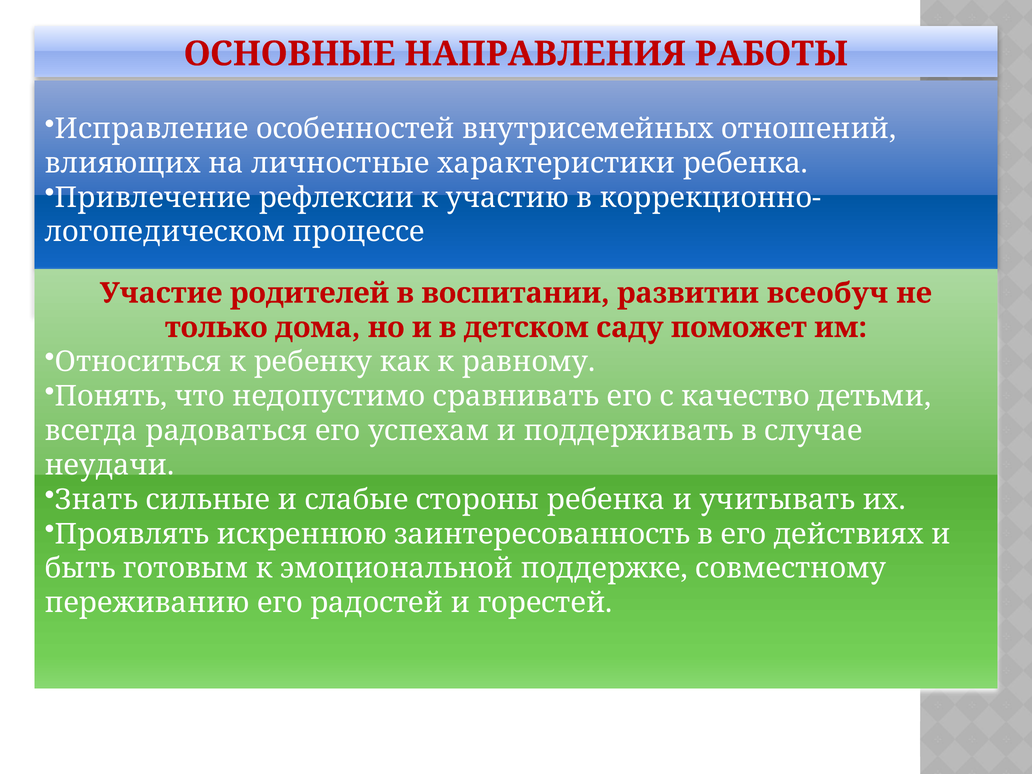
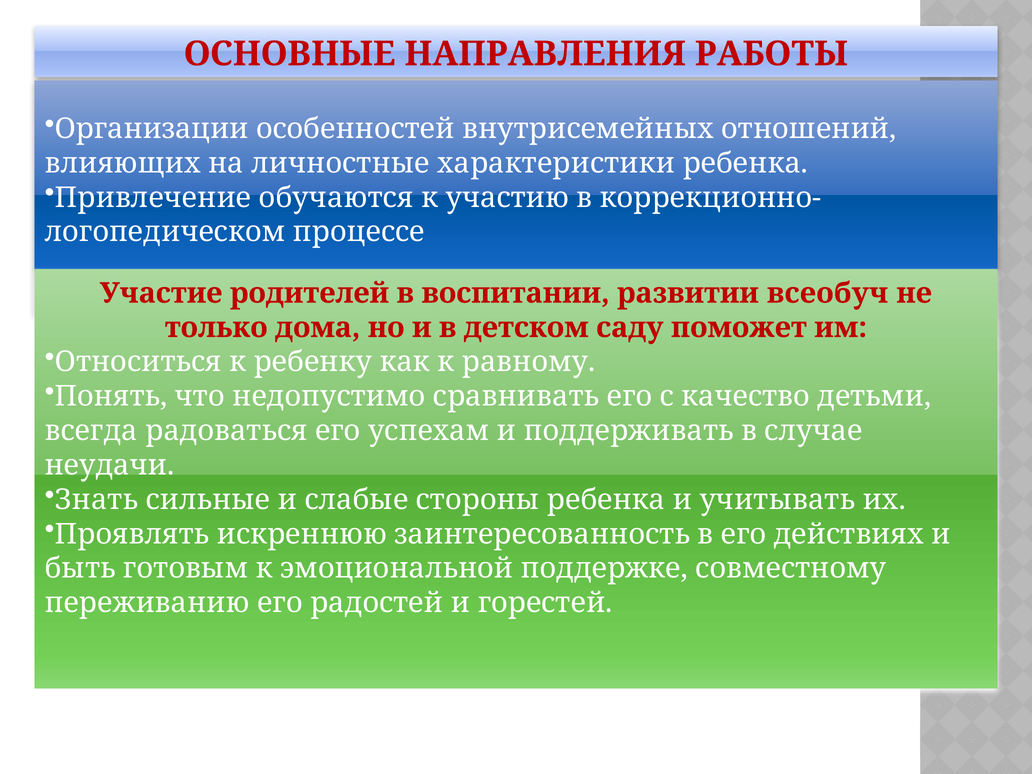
Исправление: Исправление -> Организации
рефлексии: рефлексии -> обучаются
